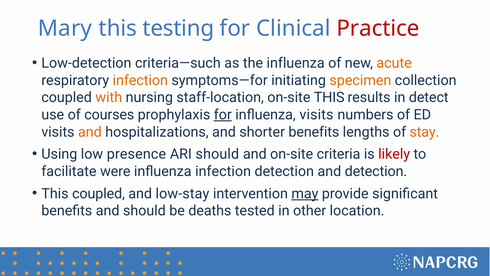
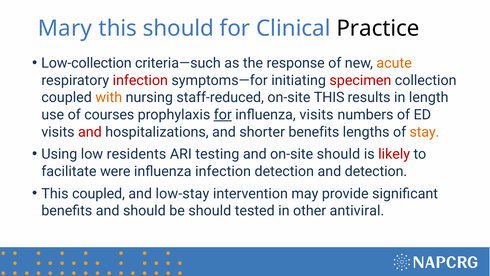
this testing: testing -> should
Practice colour: red -> black
Low-detection: Low-detection -> Low-collection
the influenza: influenza -> response
infection at (140, 80) colour: orange -> red
specimen colour: orange -> red
staff-location: staff-location -> staff-reduced
detect: detect -> length
and at (90, 132) colour: orange -> red
presence: presence -> residents
ARI should: should -> testing
on-site criteria: criteria -> should
may underline: present -> none
be deaths: deaths -> should
location: location -> antiviral
